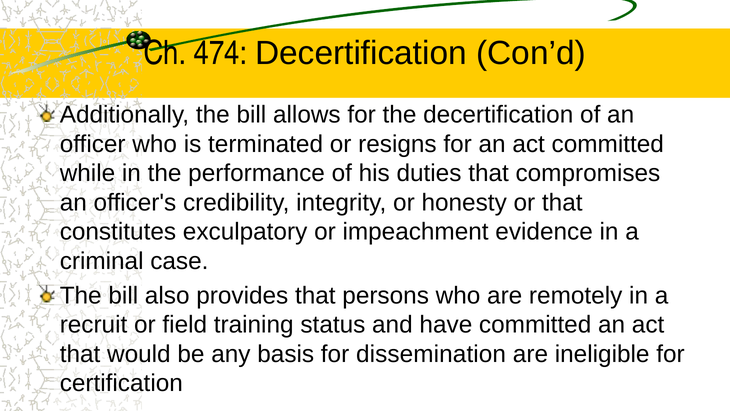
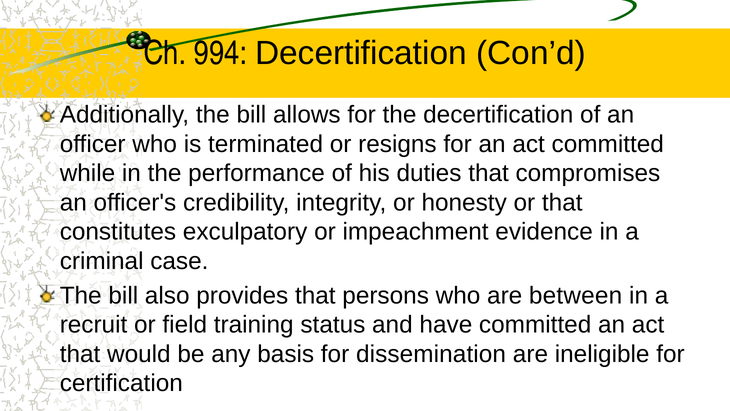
474: 474 -> 994
remotely: remotely -> between
